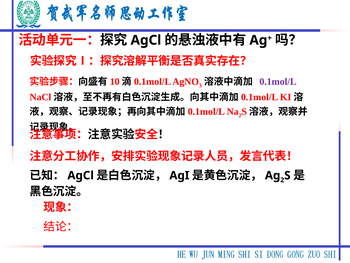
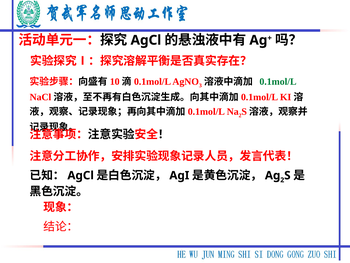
0.1mol/L colour: purple -> green
